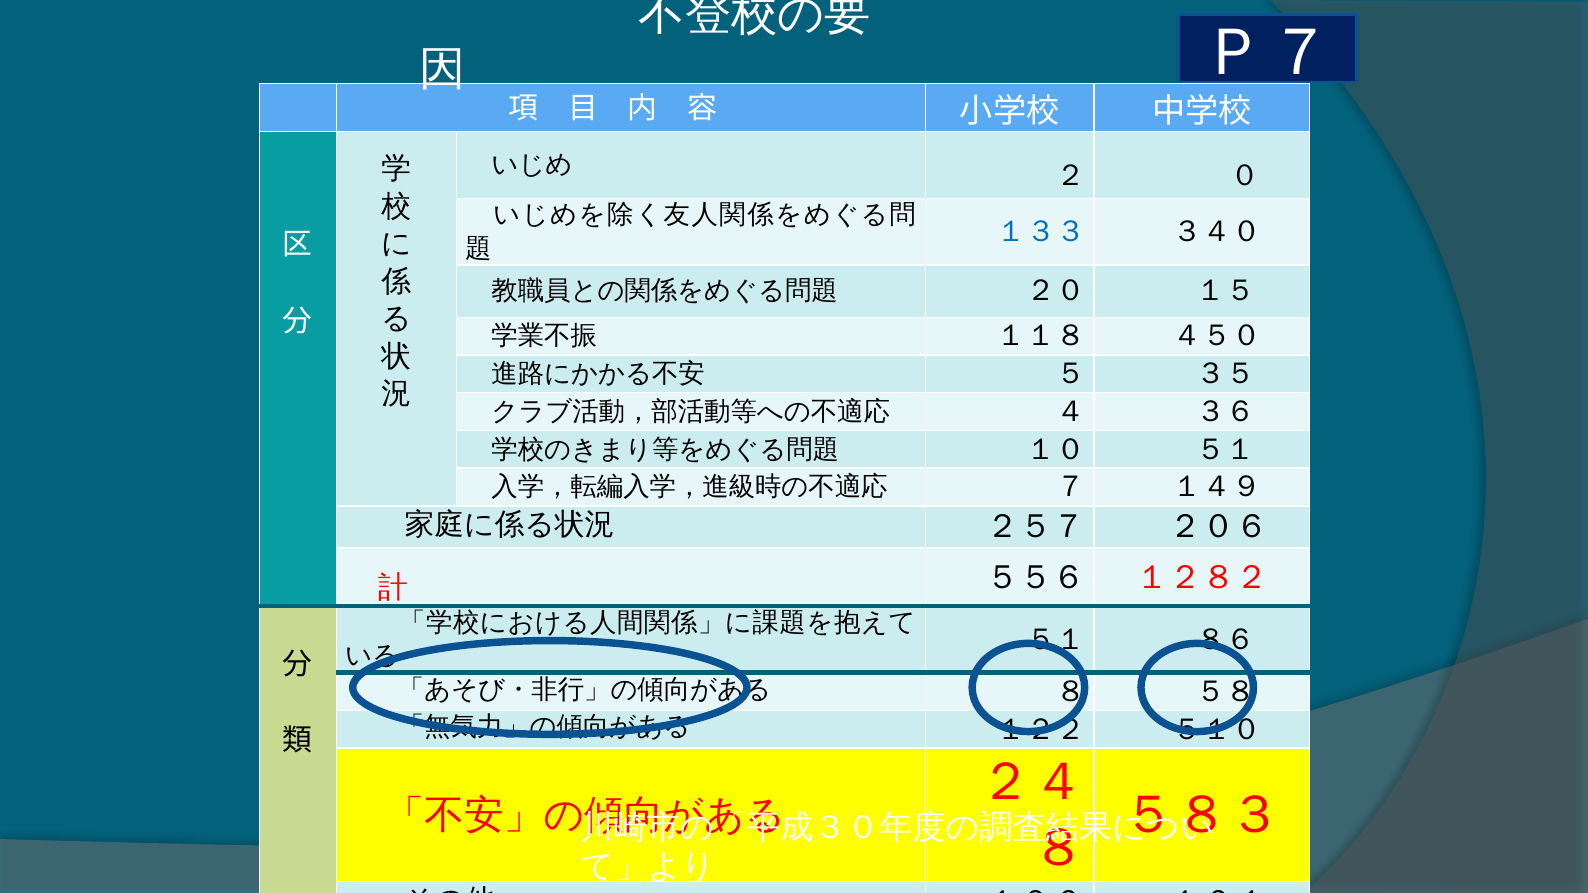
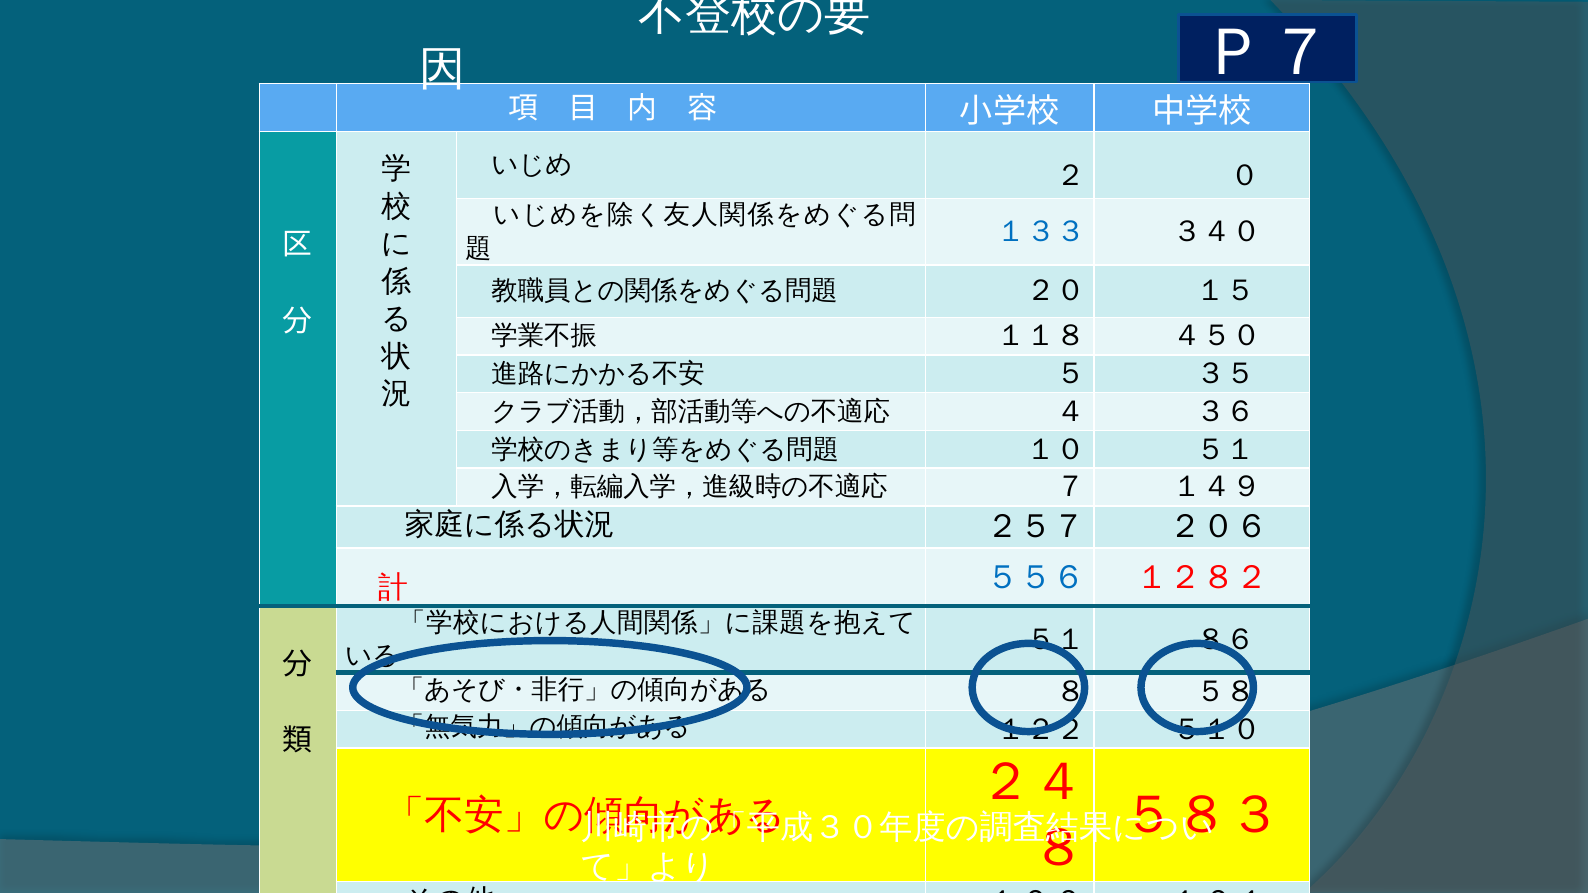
５５６ colour: black -> blue
